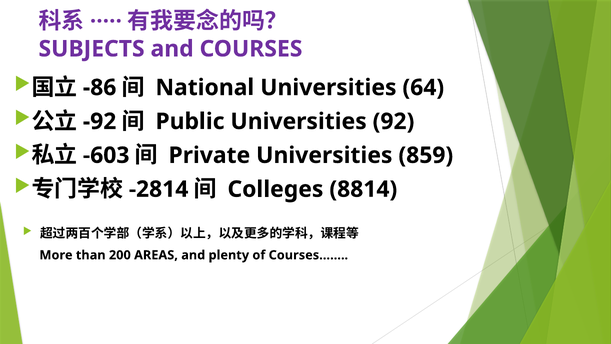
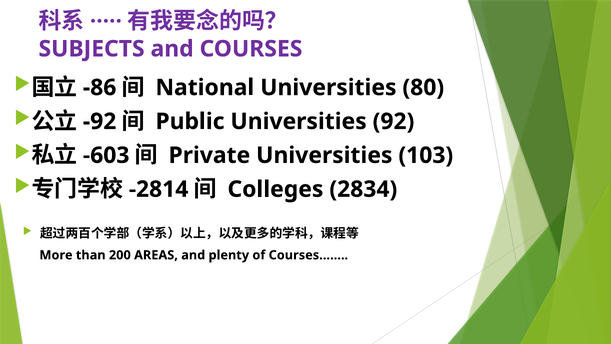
64: 64 -> 80
859: 859 -> 103
8814: 8814 -> 2834
